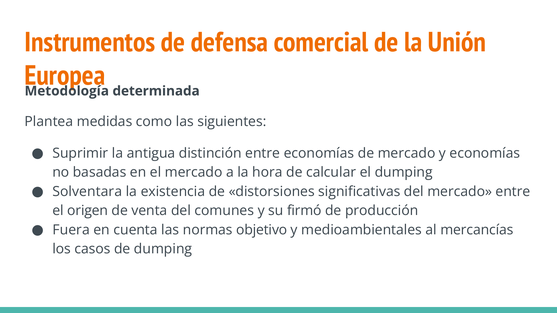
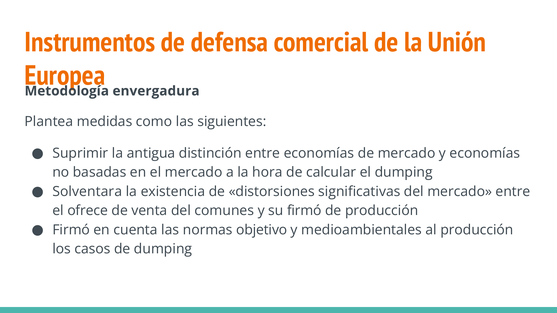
determinada: determinada -> envergadura
origen: origen -> ofrece
Fuera at (71, 230): Fuera -> Firmó
al mercancías: mercancías -> producción
